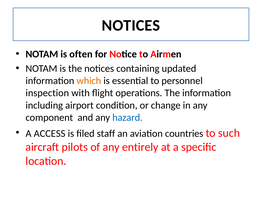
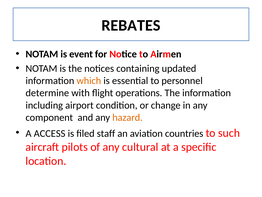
NOTICES at (131, 25): NOTICES -> REBATES
often: often -> event
inspection: inspection -> determine
hazard colour: blue -> orange
entirely: entirely -> cultural
